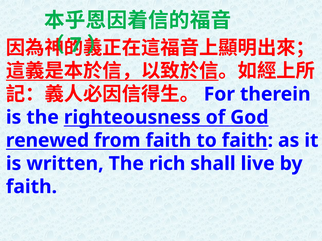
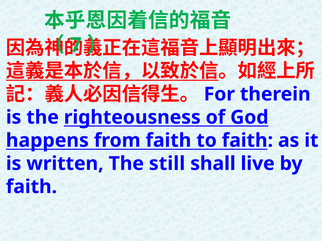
renewed: renewed -> happens
rich: rich -> still
